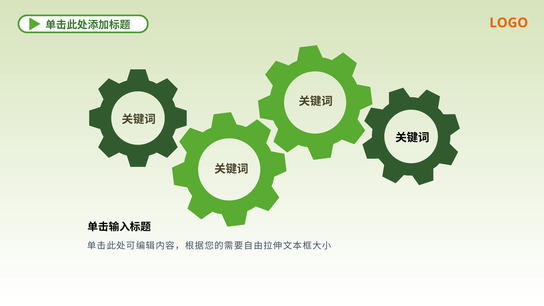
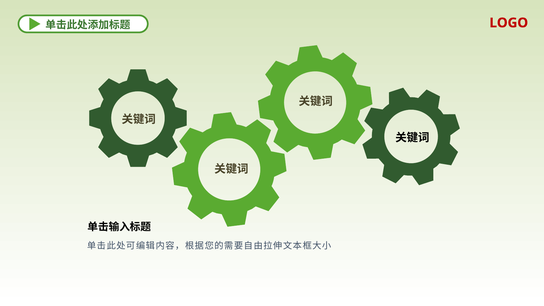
LOGO colour: orange -> red
